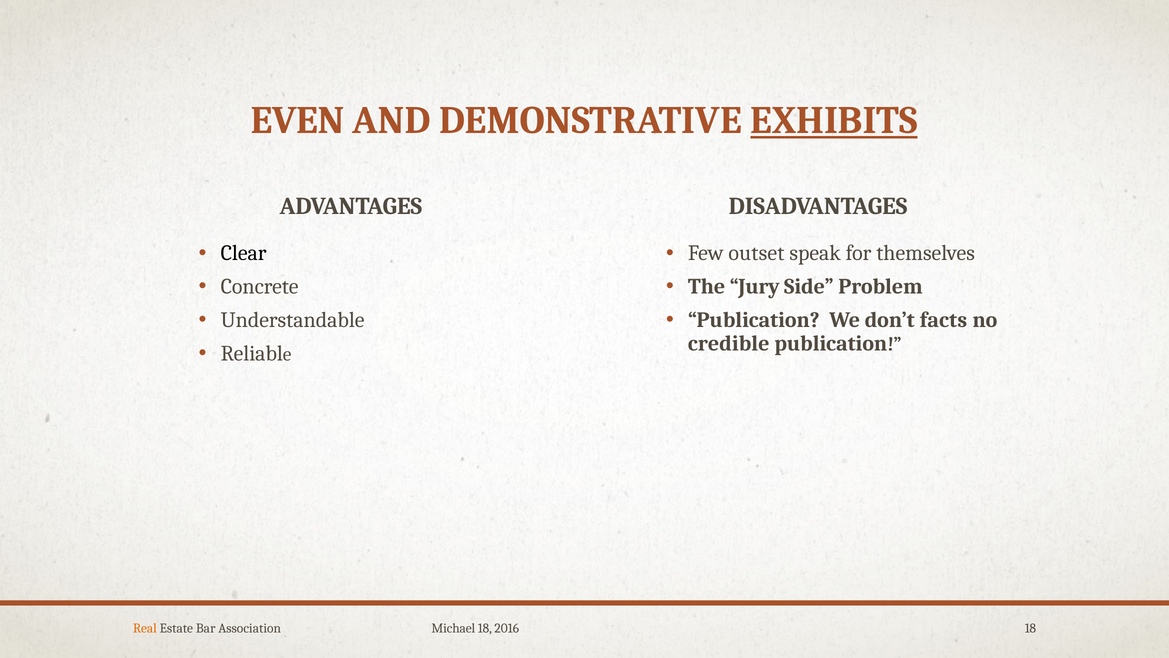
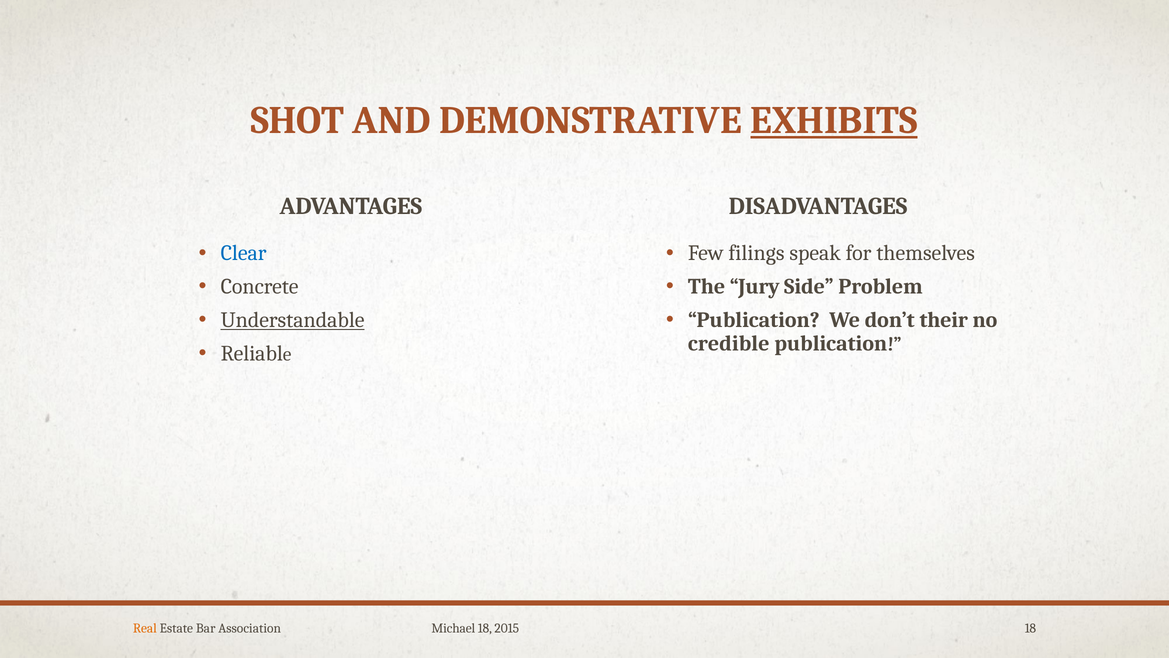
EVEN: EVEN -> SHOT
Clear colour: black -> blue
outset: outset -> filings
Understandable underline: none -> present
facts: facts -> their
2016: 2016 -> 2015
